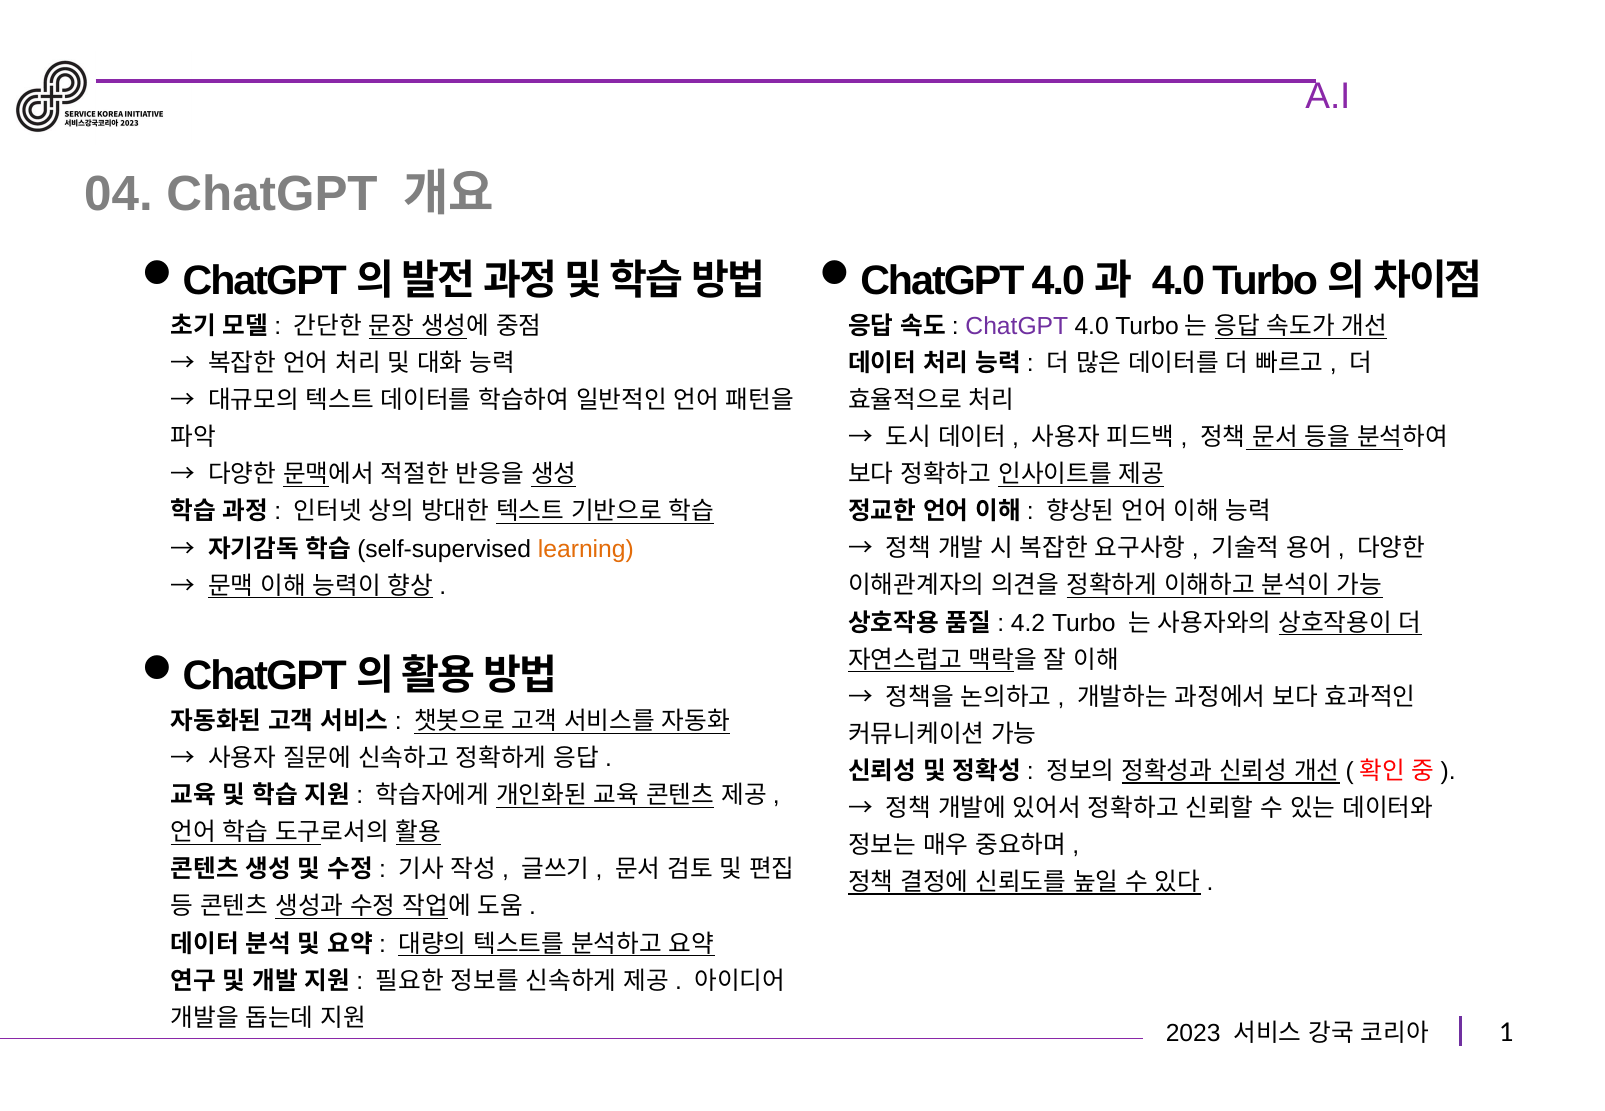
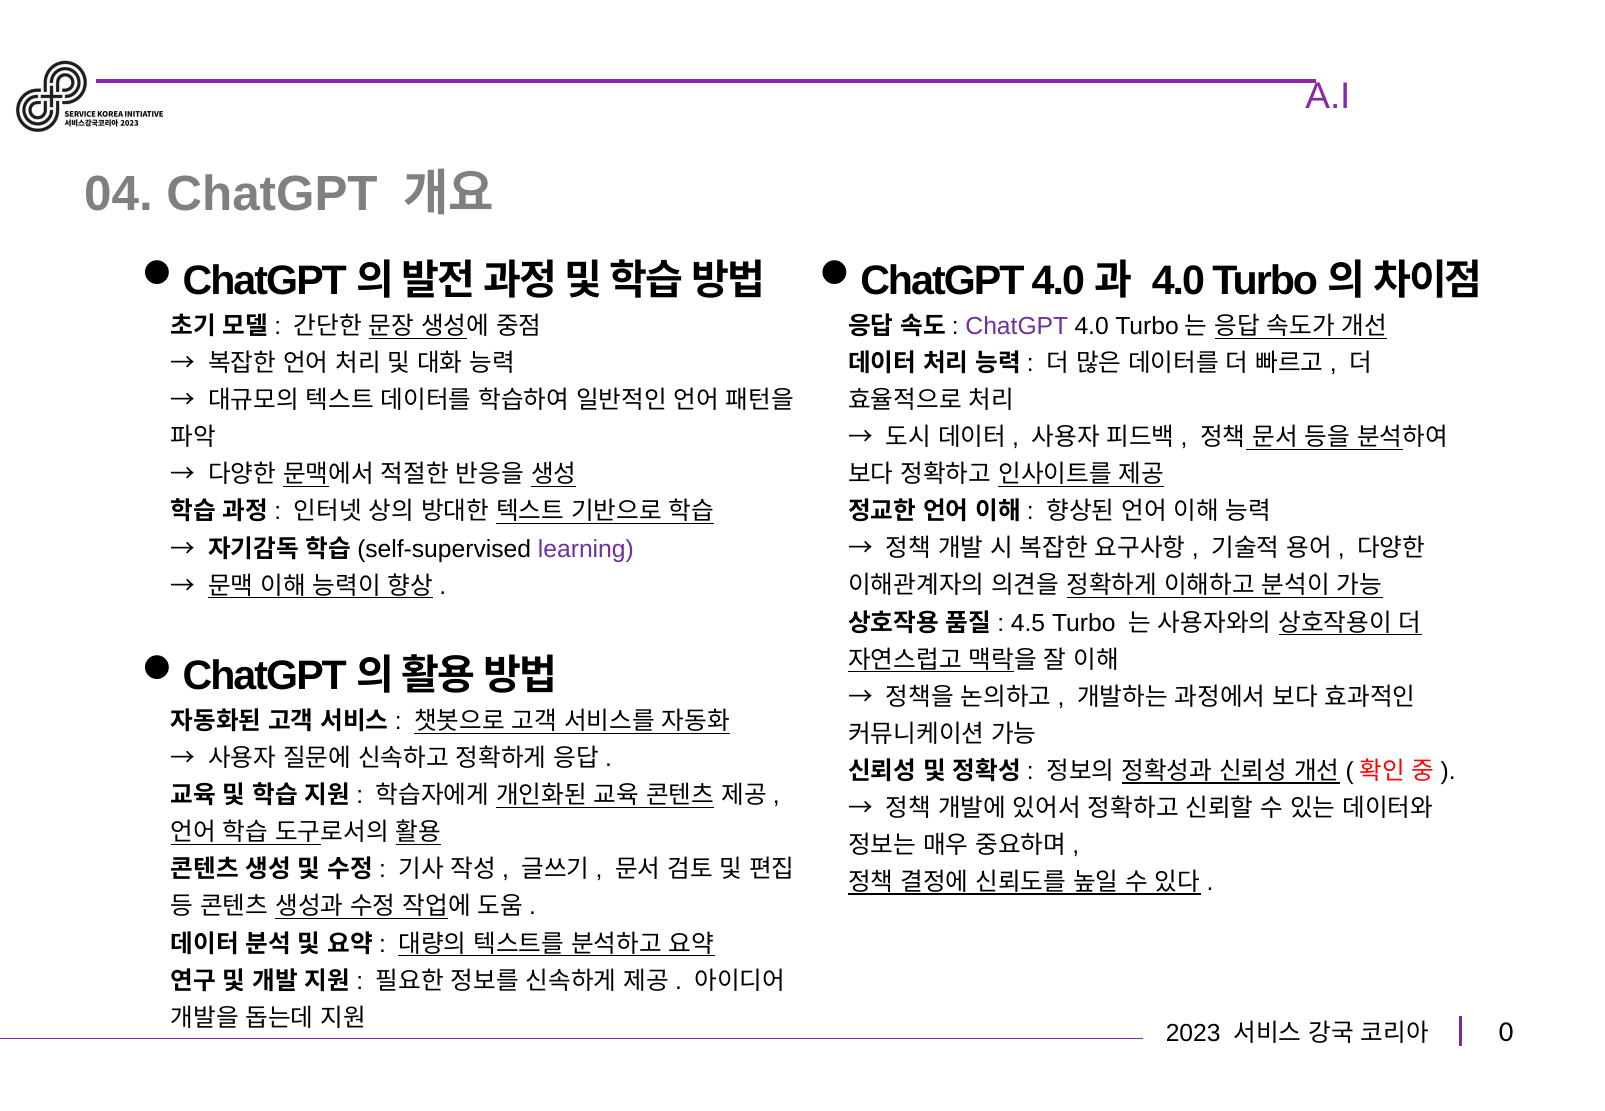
learning colour: orange -> purple
4.2: 4.2 -> 4.5
1: 1 -> 0
